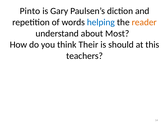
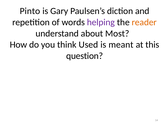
helping colour: blue -> purple
Their: Their -> Used
should: should -> meant
teachers: teachers -> question
